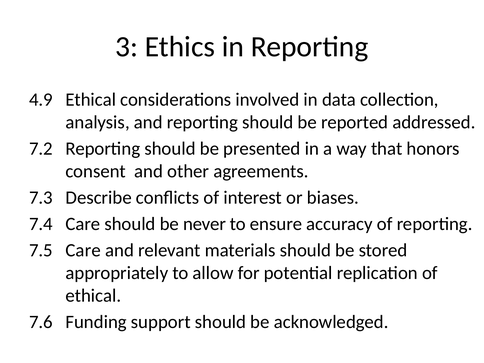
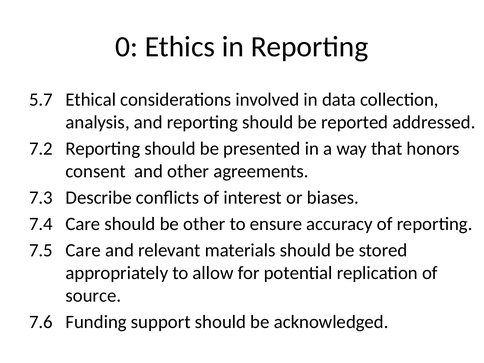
3: 3 -> 0
4.9: 4.9 -> 5.7
be never: never -> other
ethical at (93, 296): ethical -> source
